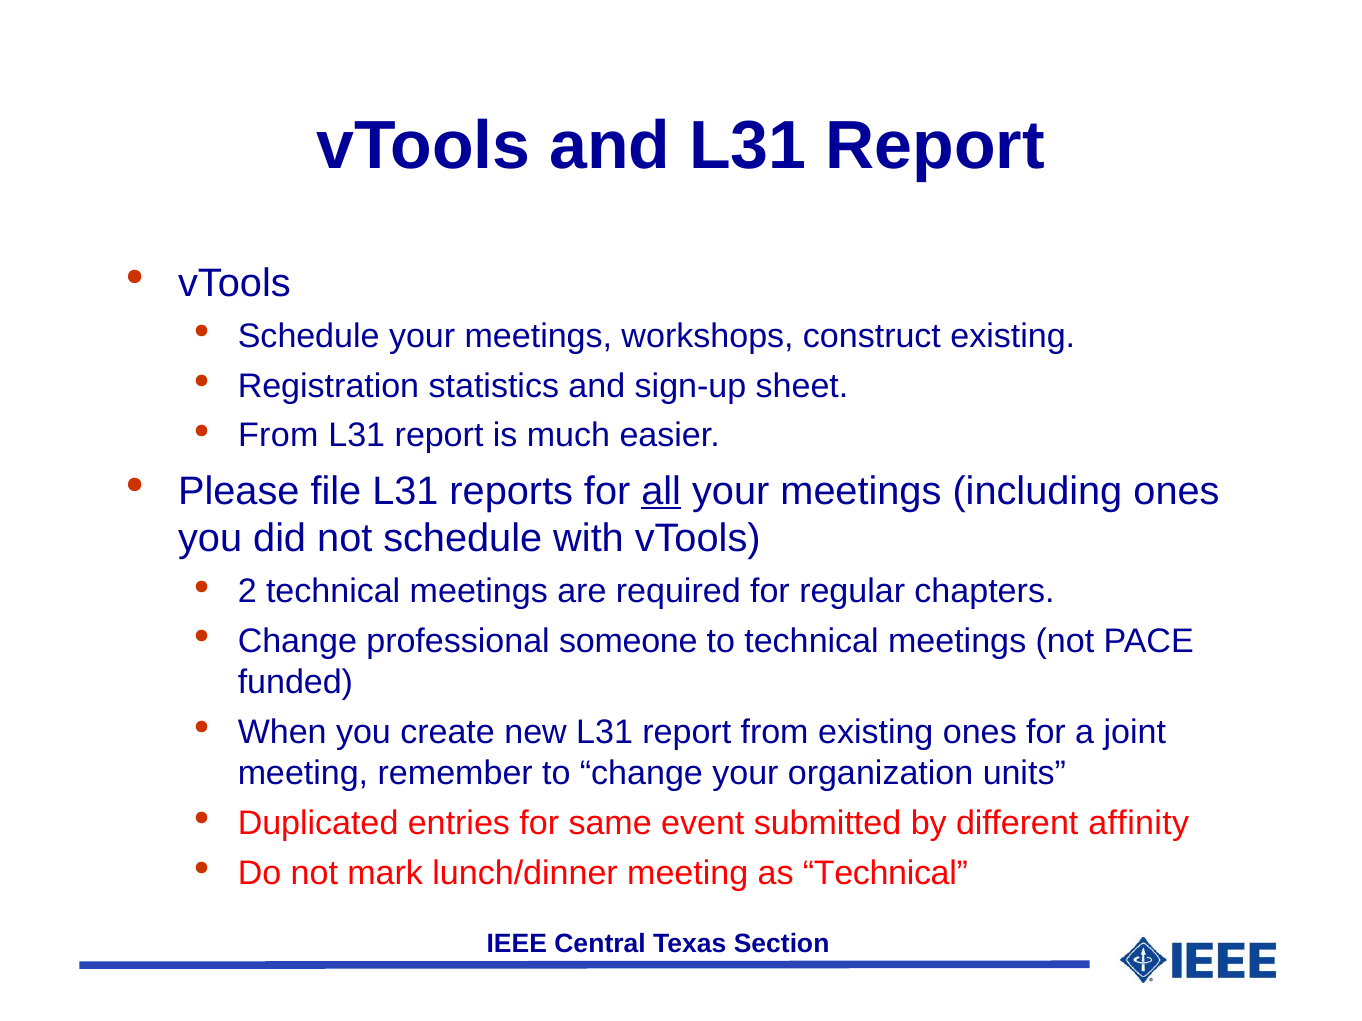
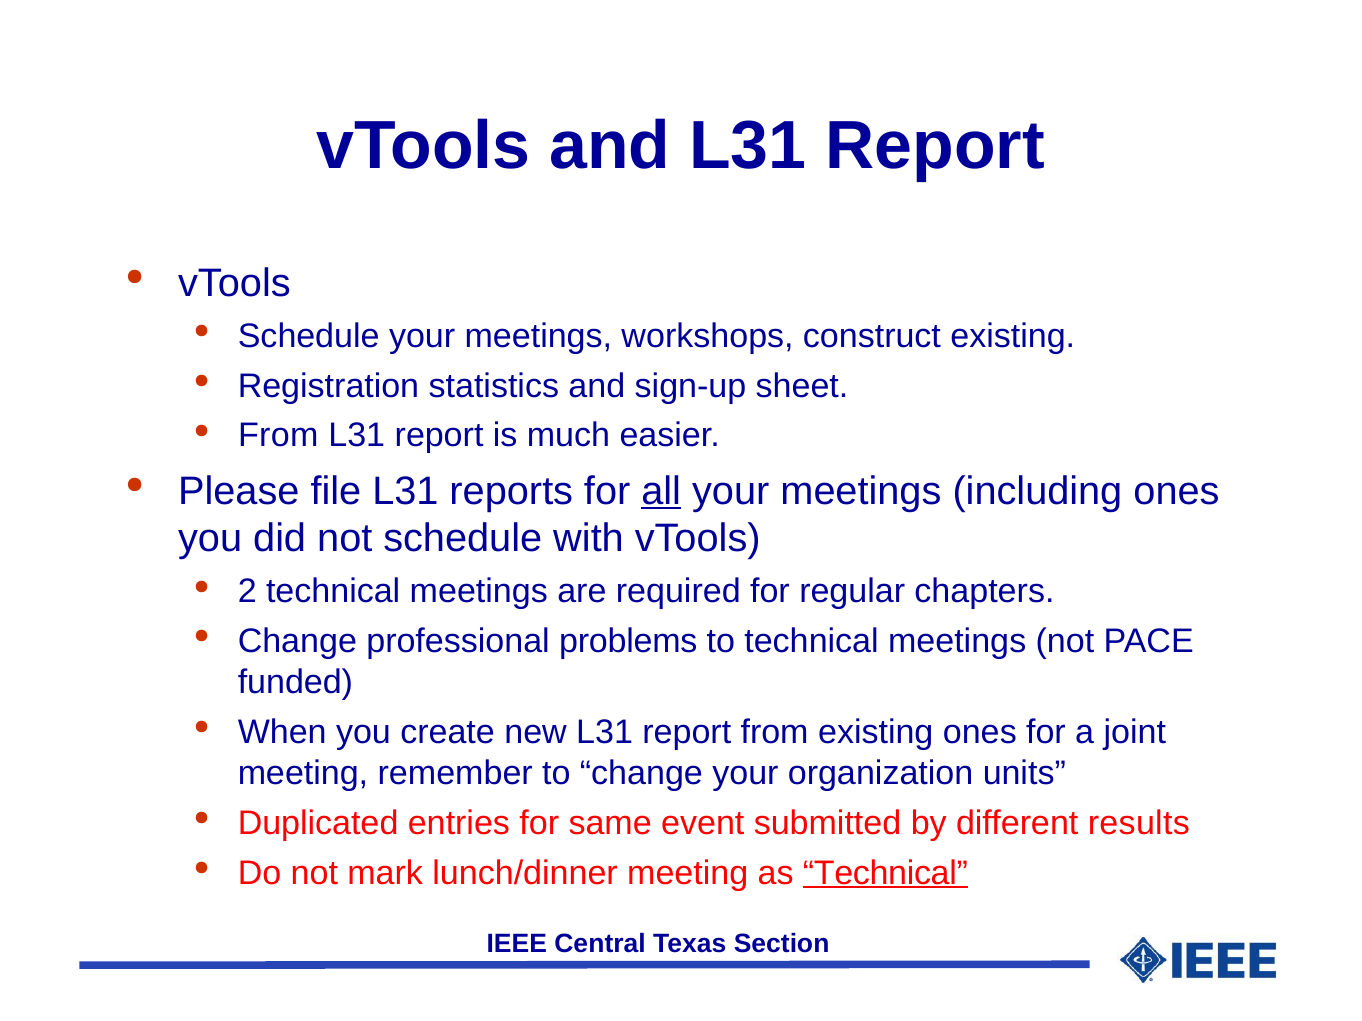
someone: someone -> problems
affinity: affinity -> results
Technical at (885, 873) underline: none -> present
